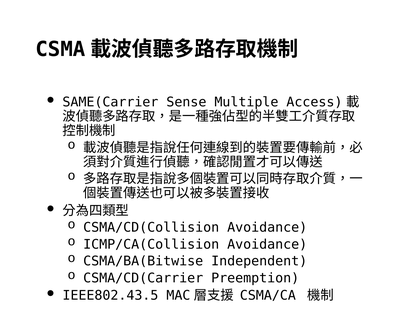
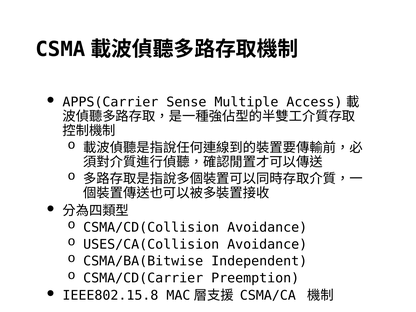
SAME(Carrier: SAME(Carrier -> APPS(Carrier
ICMP/CA(Collision: ICMP/CA(Collision -> USES/CA(Collision
IEEE802.43.5: IEEE802.43.5 -> IEEE802.15.8
